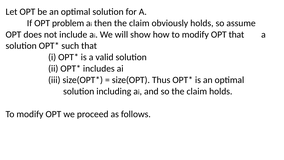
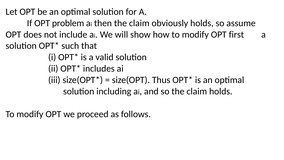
OPT that: that -> first
